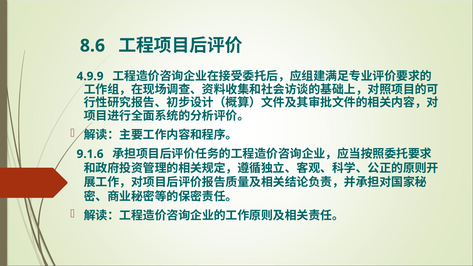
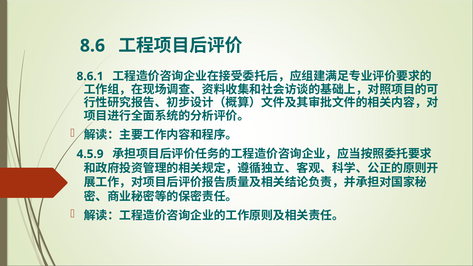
4.9.9: 4.9.9 -> 8.6.1
9.1.6: 9.1.6 -> 4.5.9
